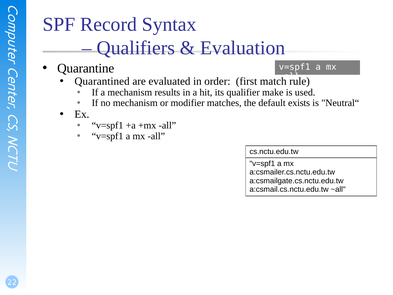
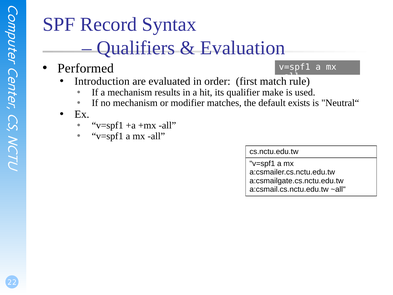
Quarantine: Quarantine -> Performed
Quarantined: Quarantined -> Introduction
